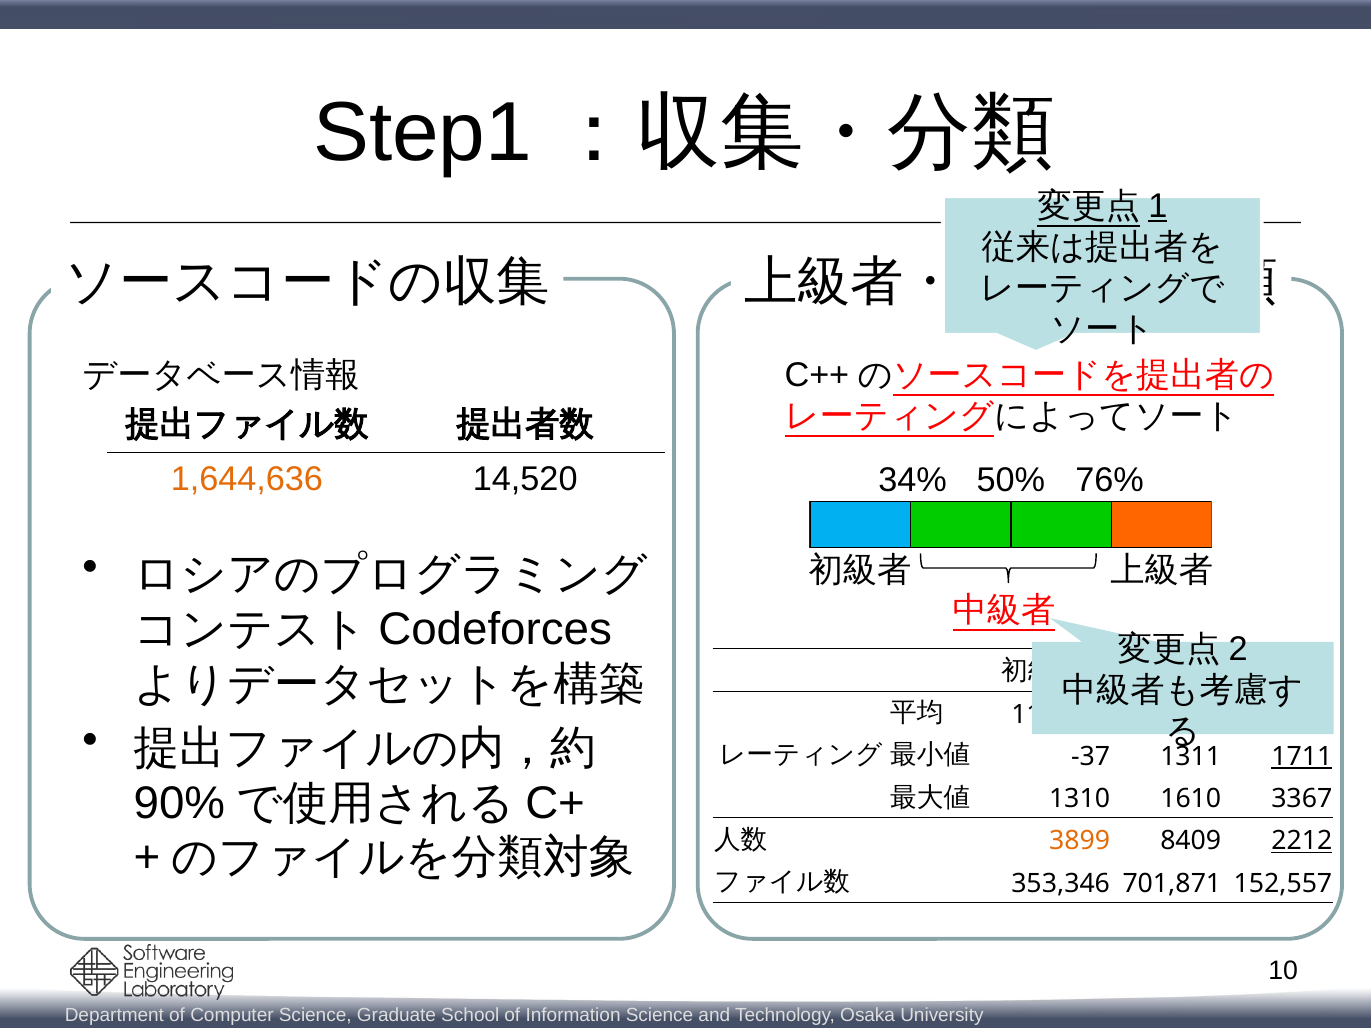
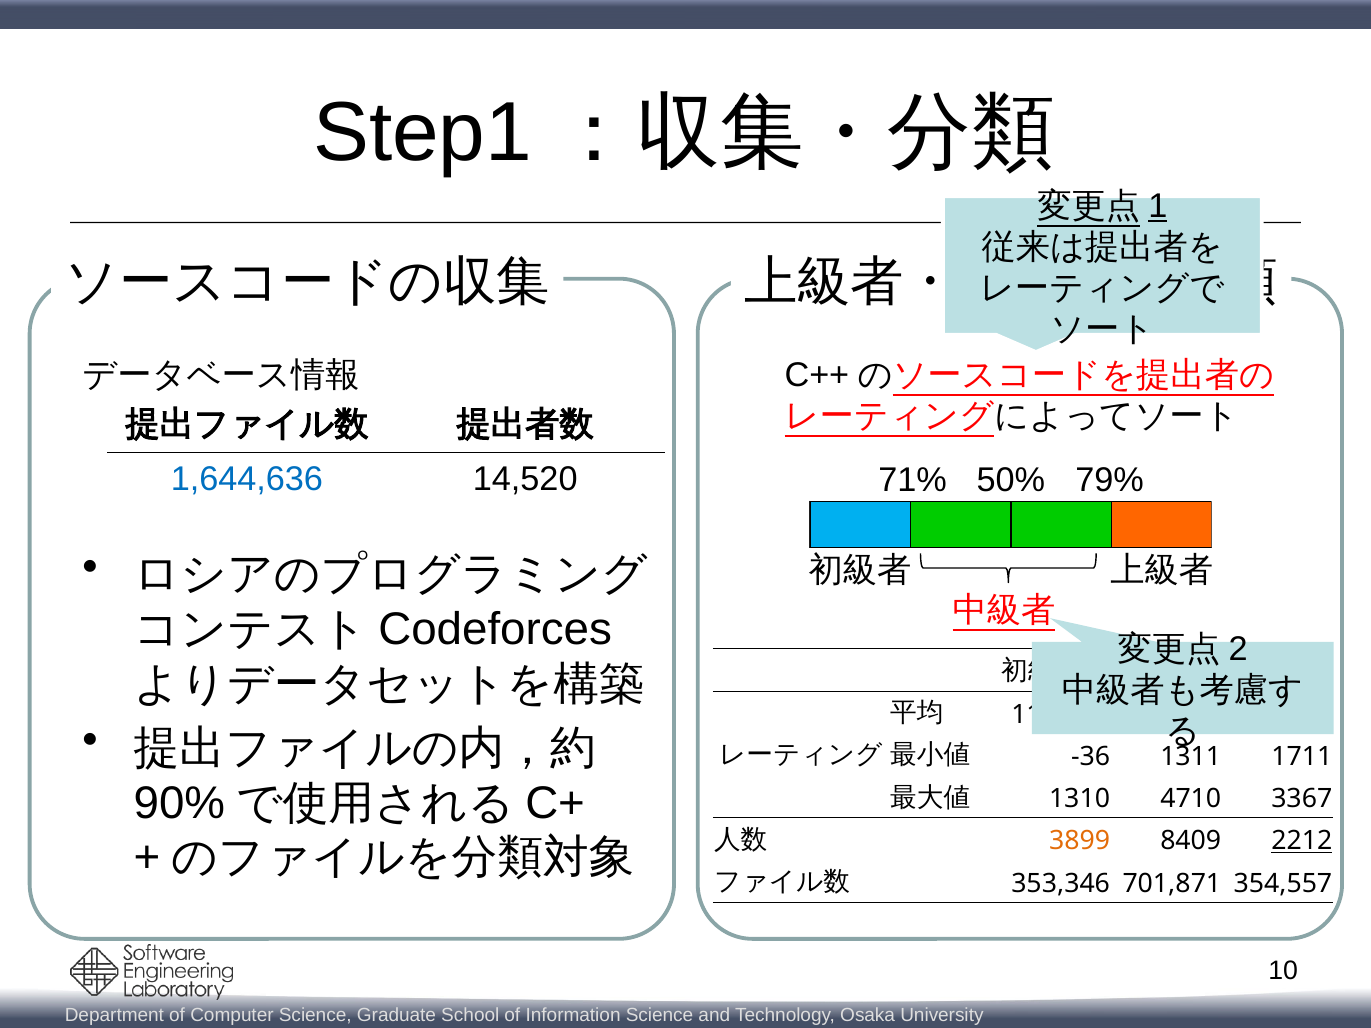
1,644,636 colour: orange -> blue
34%: 34% -> 71%
76%: 76% -> 79%
-37: -37 -> -36
1711 underline: present -> none
1610: 1610 -> 4710
152,557: 152,557 -> 354,557
